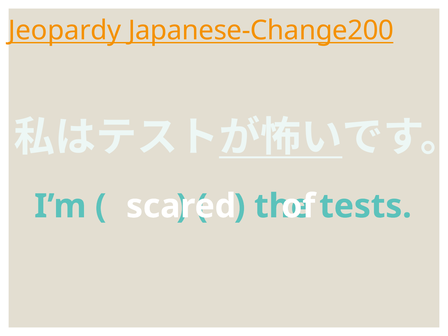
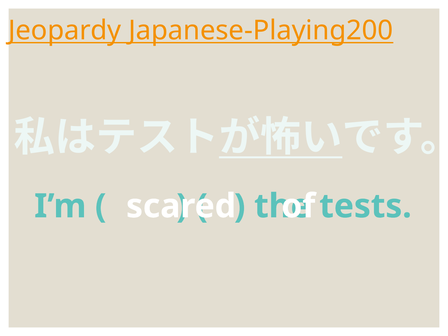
Japanese-Change200: Japanese-Change200 -> Japanese-Playing200
